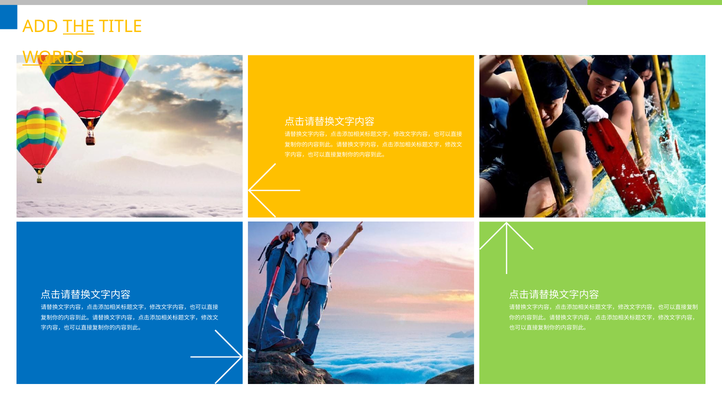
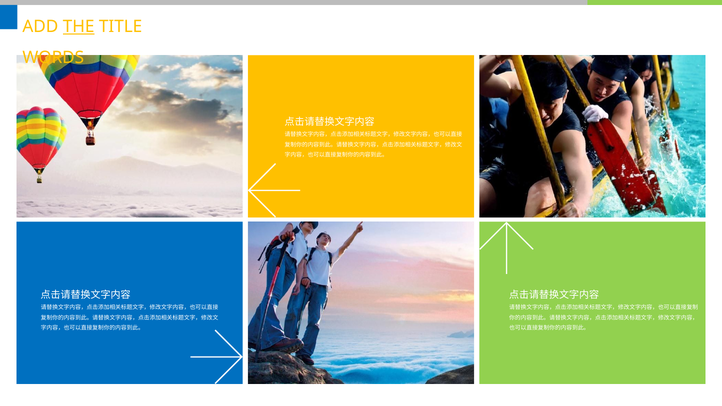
WORDS underline: present -> none
